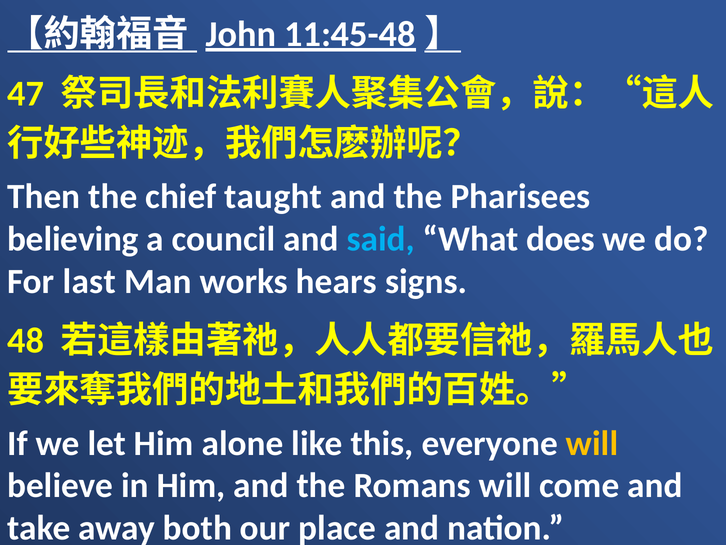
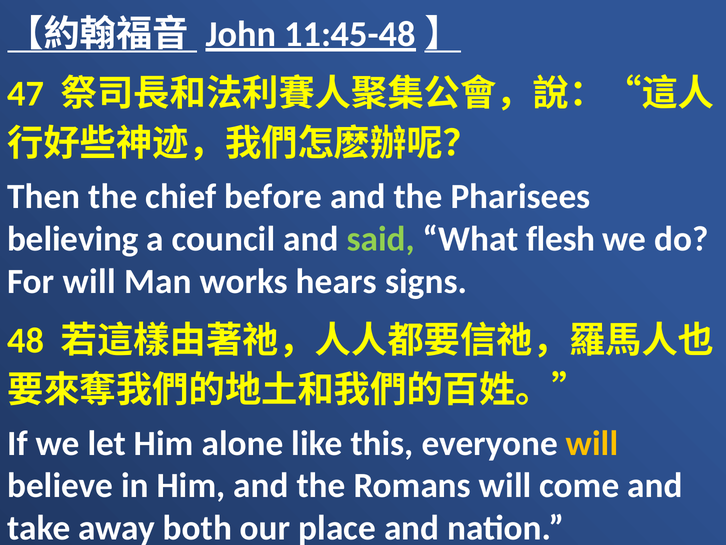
taught: taught -> before
said colour: light blue -> light green
does: does -> flesh
For last: last -> will
